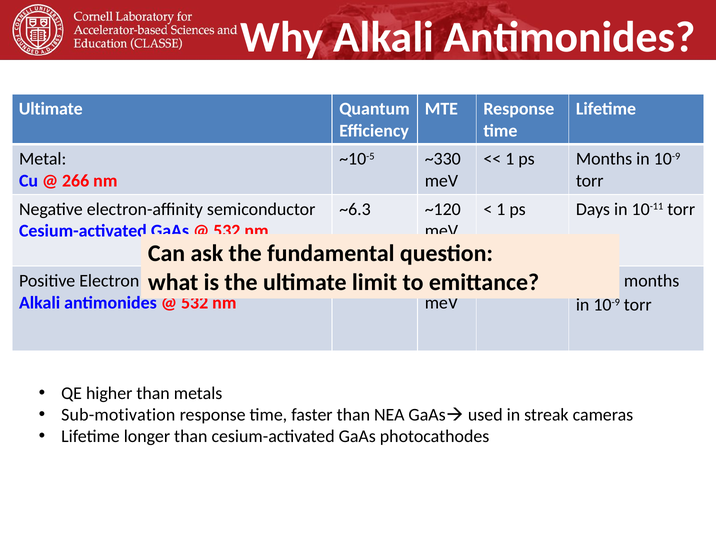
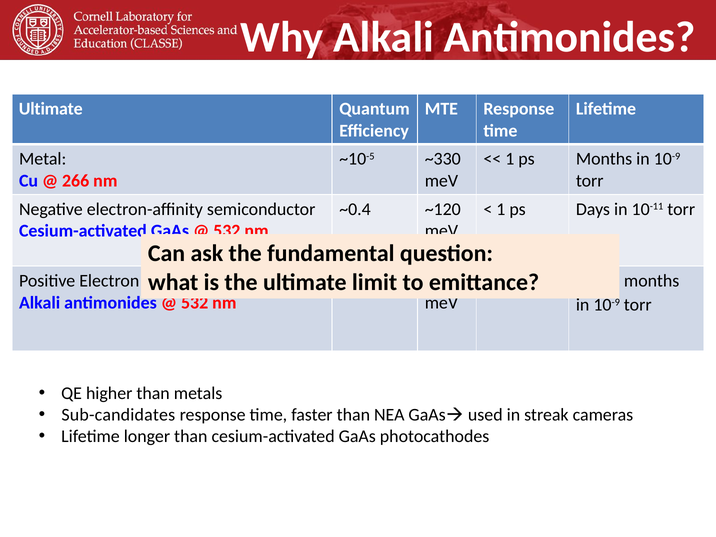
~6.3: ~6.3 -> ~0.4
Sub-motivation: Sub-motivation -> Sub-candidates
